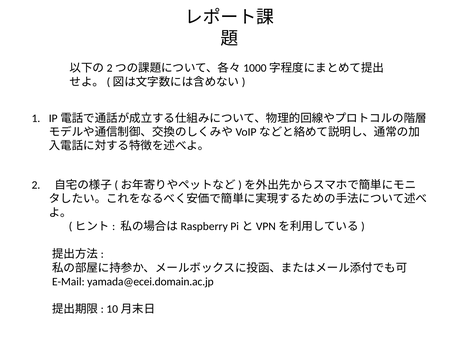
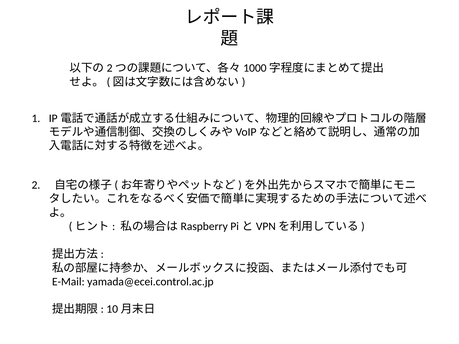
yamada@ecei.domain.ac.jp: yamada@ecei.domain.ac.jp -> yamada@ecei.control.ac.jp
